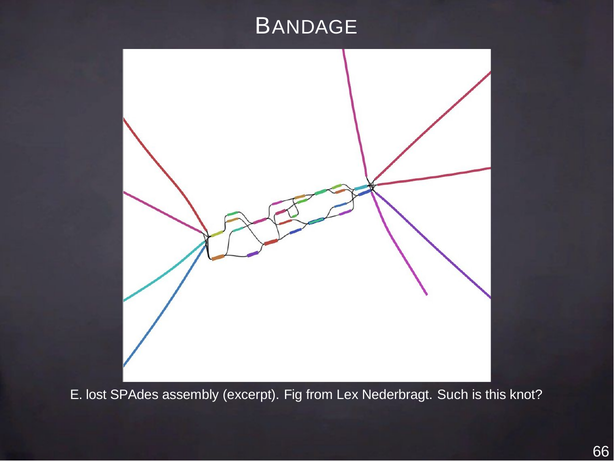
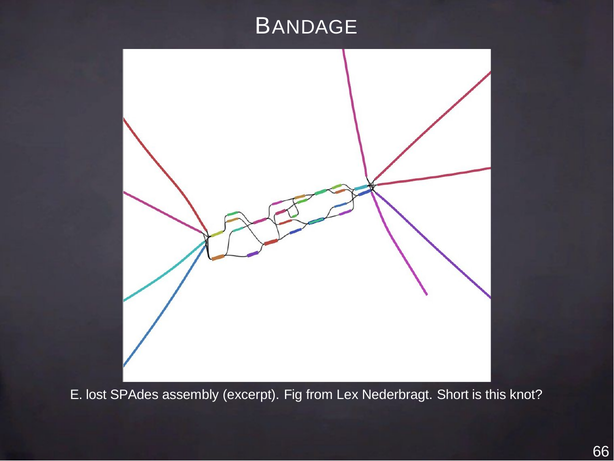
Such: Such -> Short
